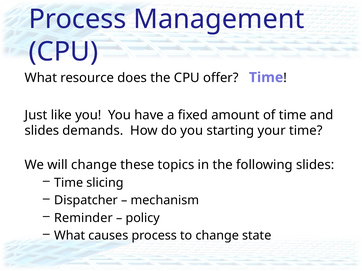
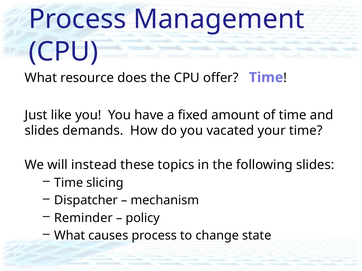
starting: starting -> vacated
will change: change -> instead
